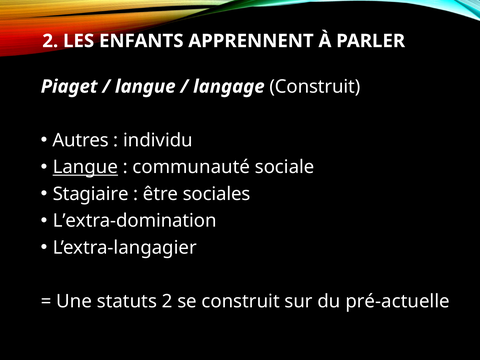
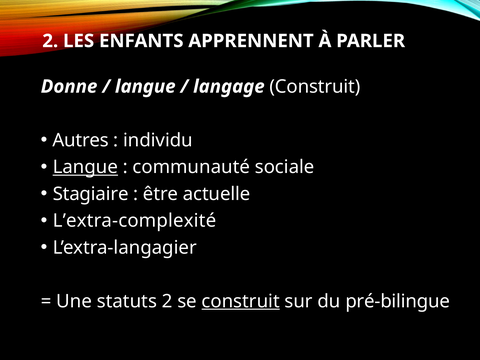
Piaget: Piaget -> Donne
sociales: sociales -> actuelle
L’extra-domination: L’extra-domination -> L’extra-complexité
construit at (241, 301) underline: none -> present
pré-actuelle: pré-actuelle -> pré-bilingue
